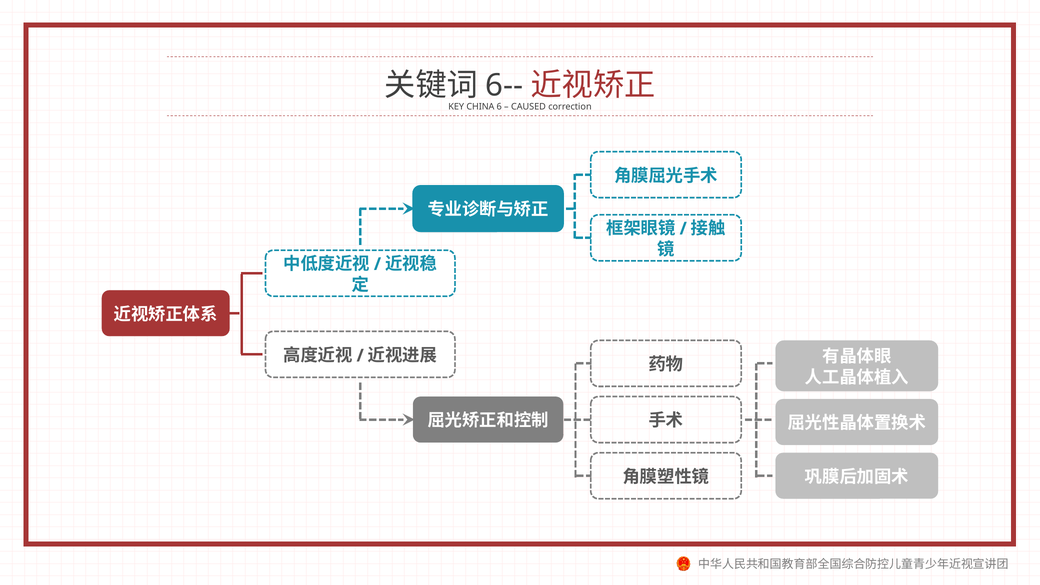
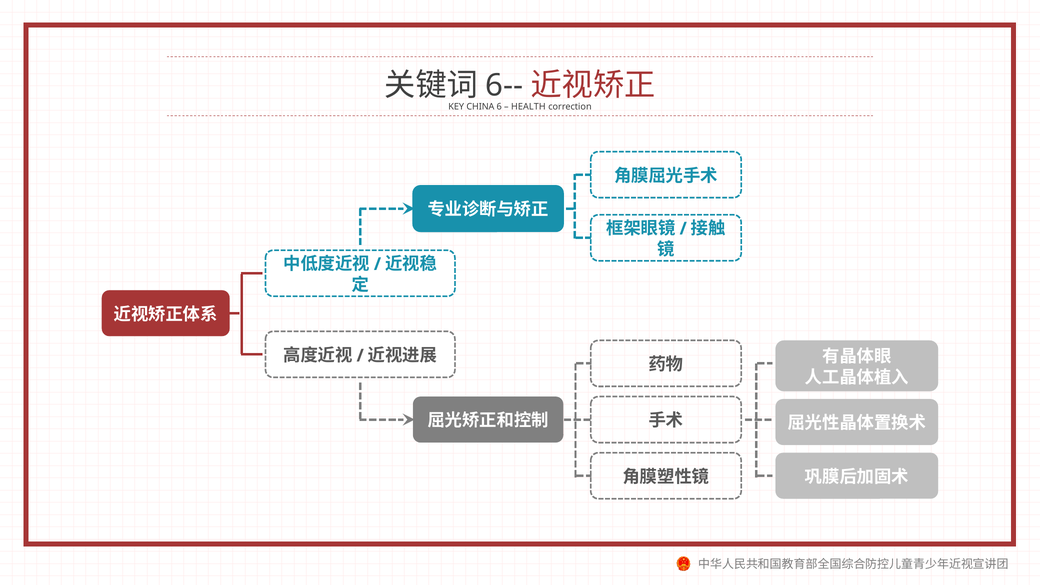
CAUSED: CAUSED -> HEALTH
